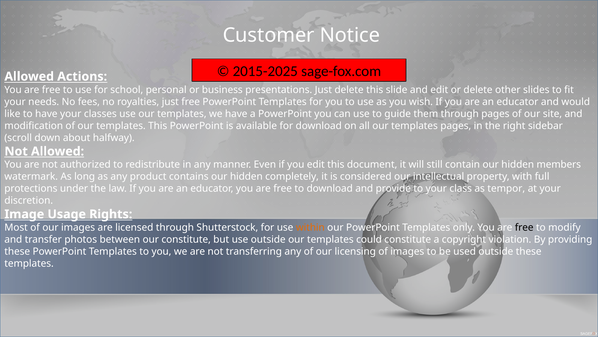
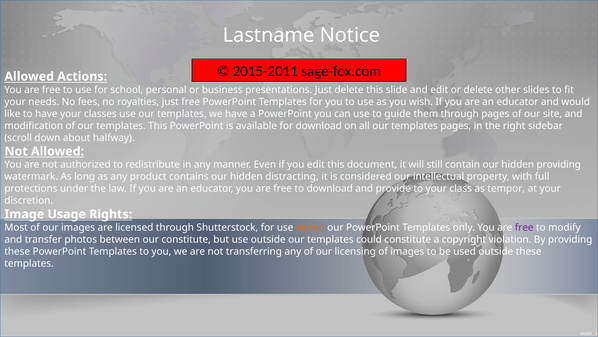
Customer: Customer -> Lastname
2015-2025: 2015-2025 -> 2015-2011
hidden members: members -> providing
completely: completely -> distracting
free at (524, 227) colour: black -> purple
